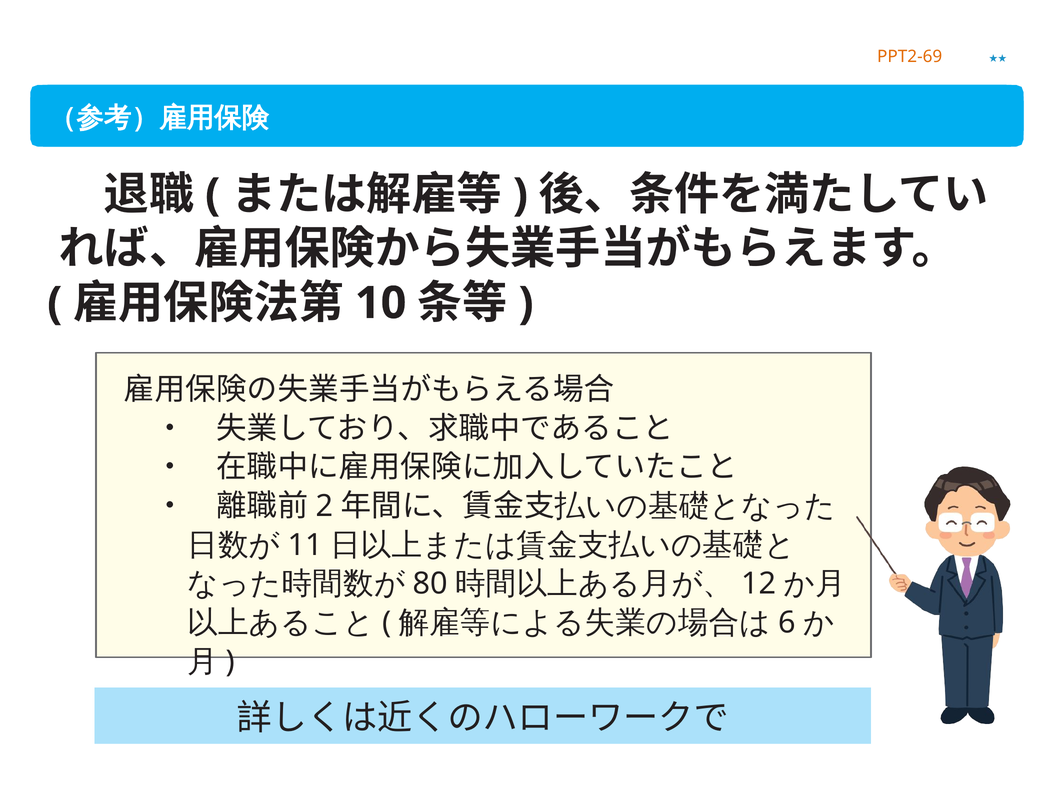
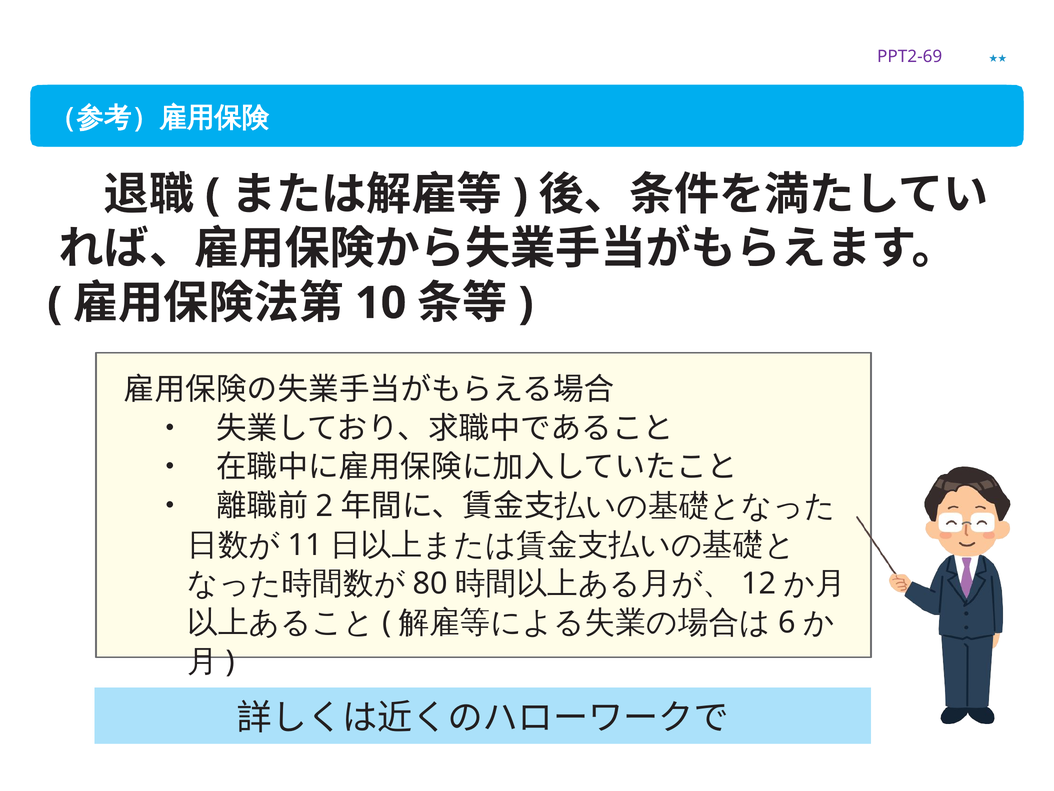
PPT2-69 colour: orange -> purple
